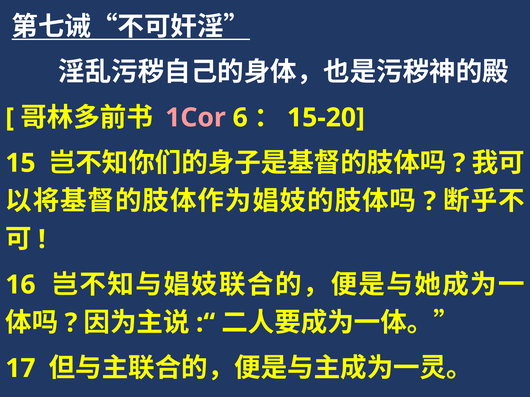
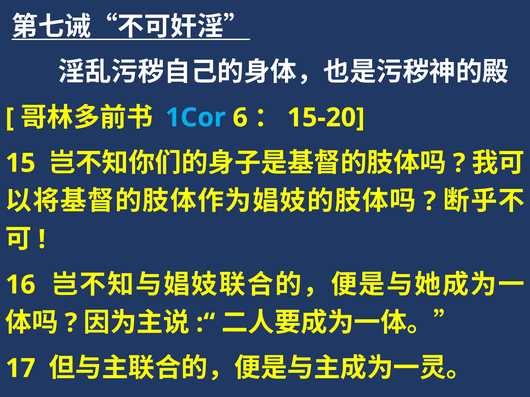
1Cor colour: pink -> light blue
